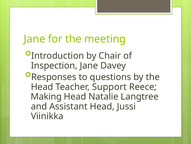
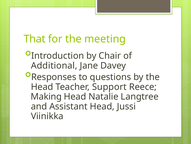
Jane at (34, 39): Jane -> That
Inspection: Inspection -> Additional
